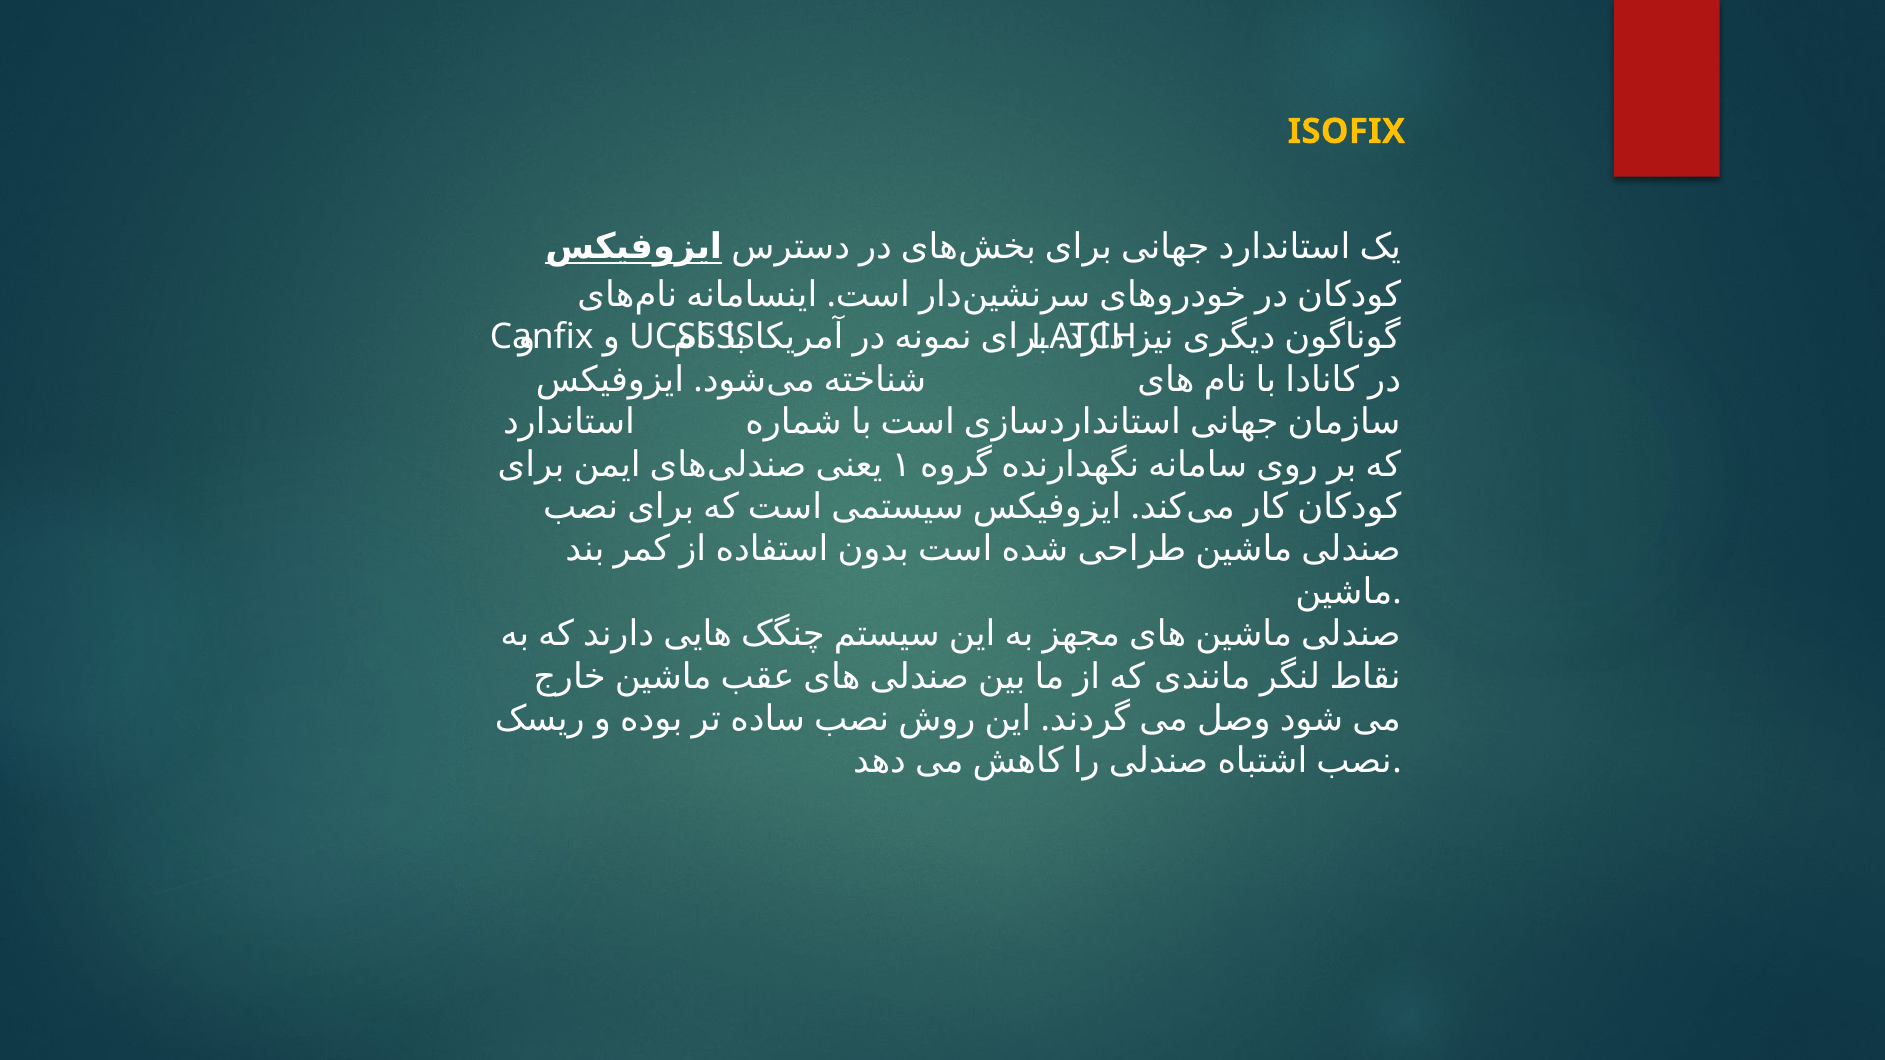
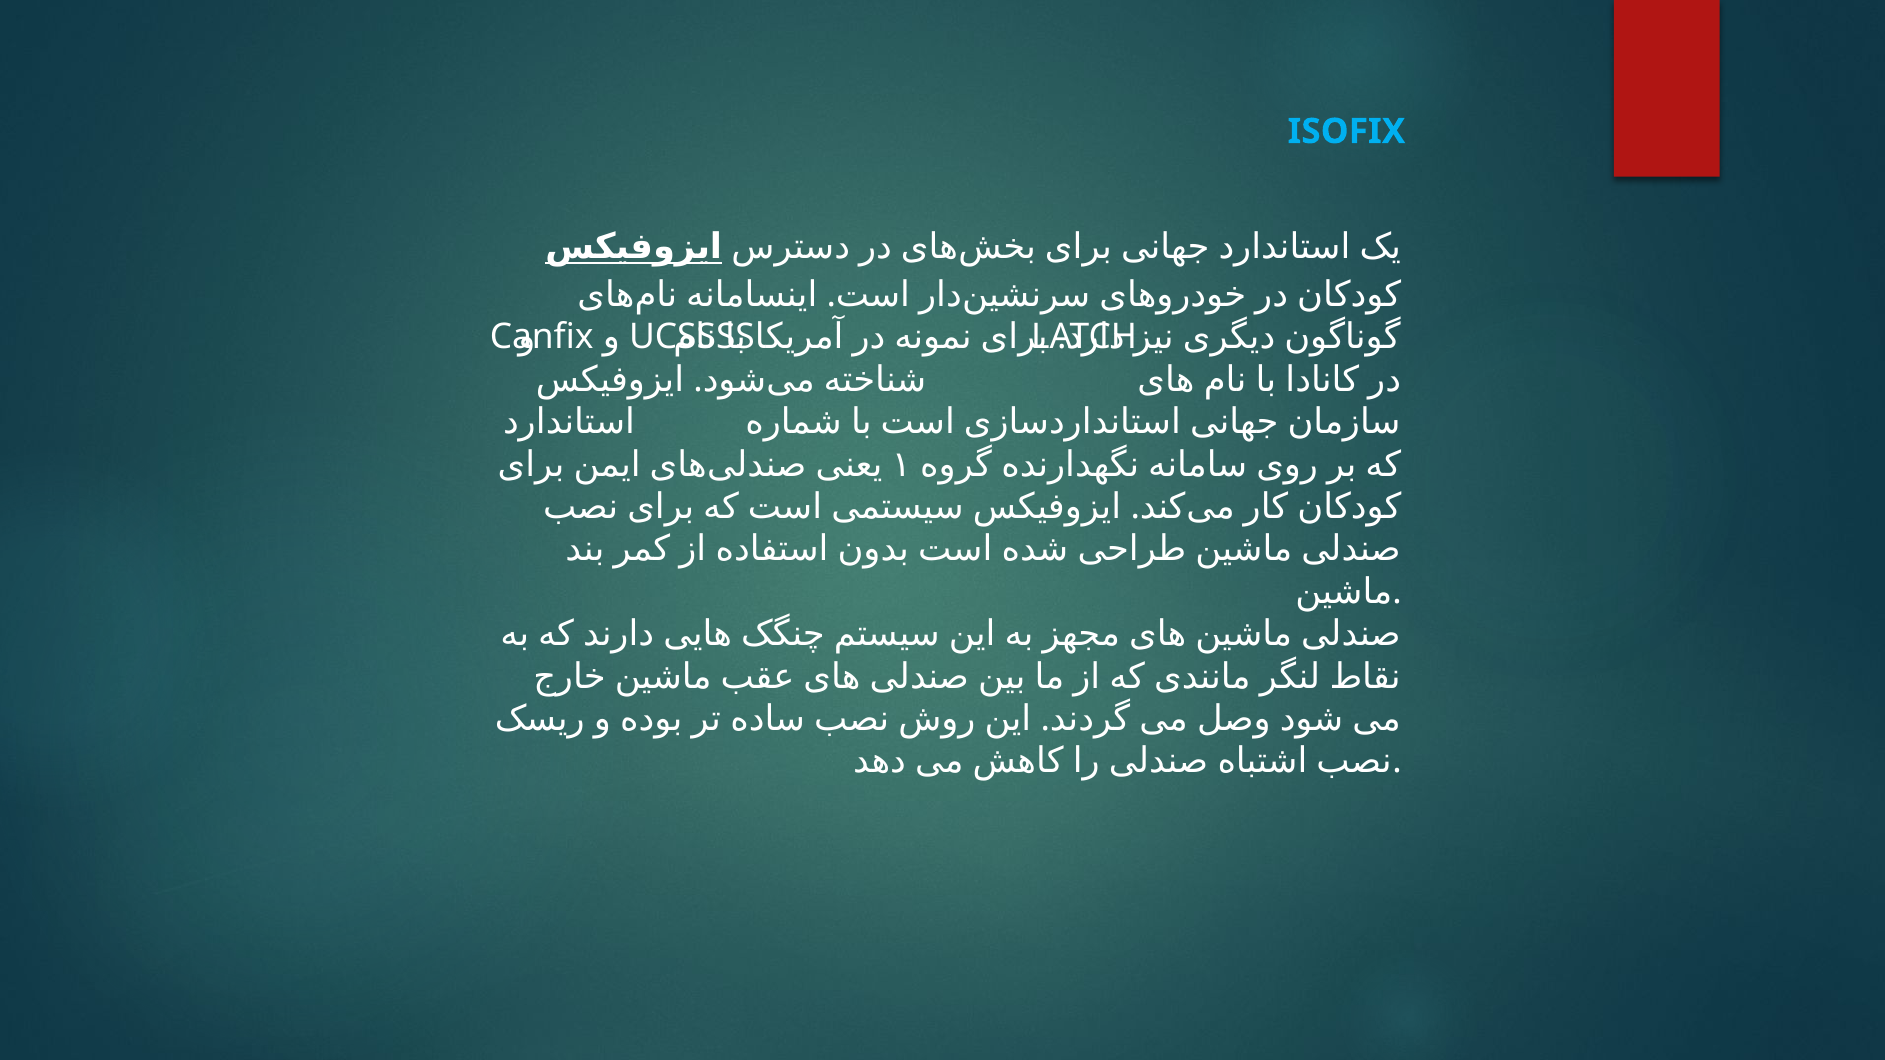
ISOFIX colour: yellow -> light blue
